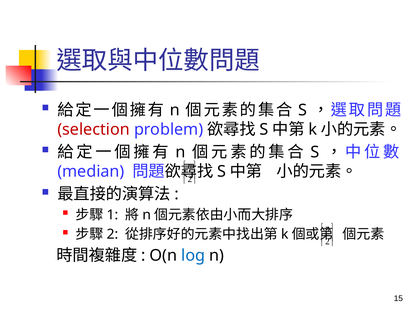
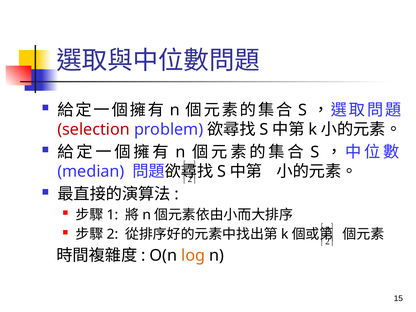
log colour: blue -> orange
